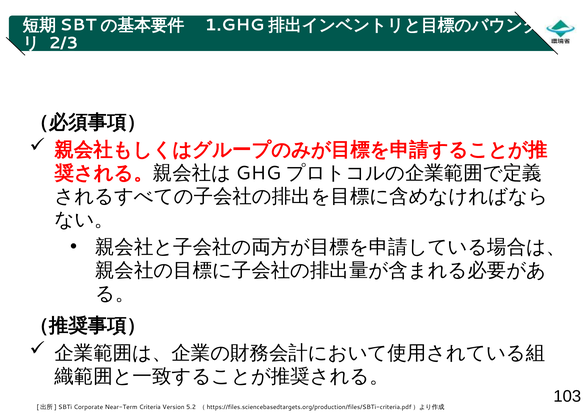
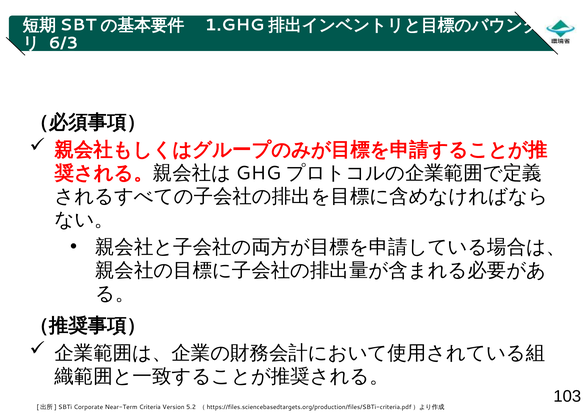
2/3: 2/3 -> 6/3
